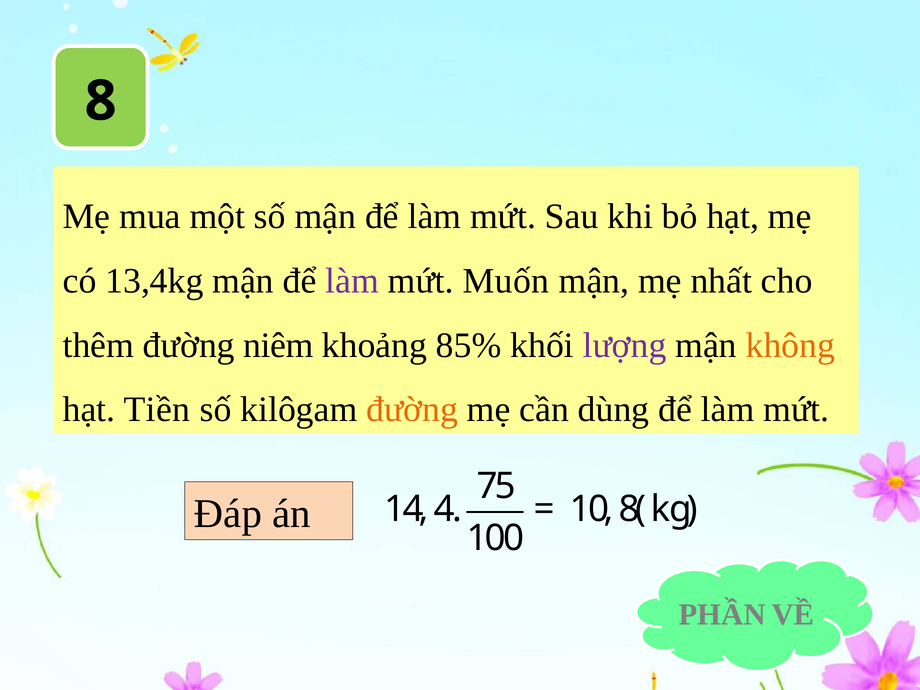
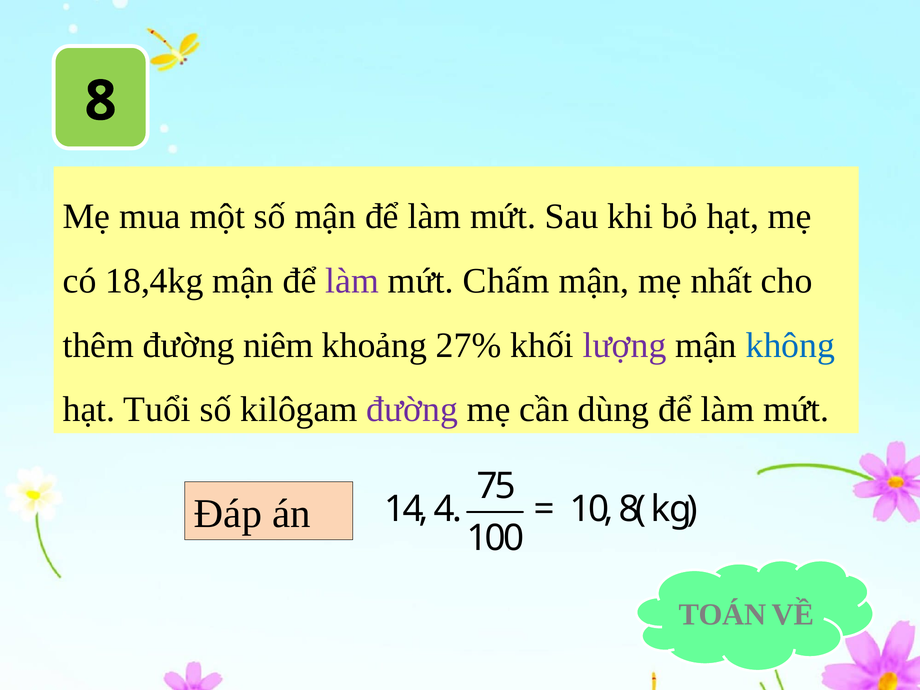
13,4kg: 13,4kg -> 18,4kg
Muốn: Muốn -> Chấm
85%: 85% -> 27%
không colour: orange -> blue
Tiền: Tiền -> Tuổi
đường at (412, 410) colour: orange -> purple
PHẦN: PHẦN -> TOÁN
